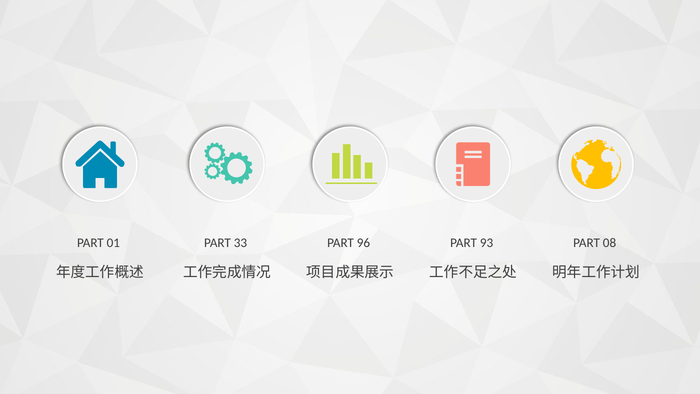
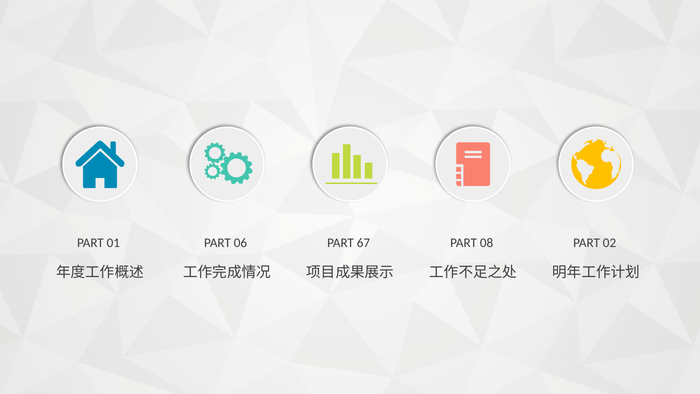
33: 33 -> 06
96: 96 -> 67
93: 93 -> 08
08: 08 -> 02
